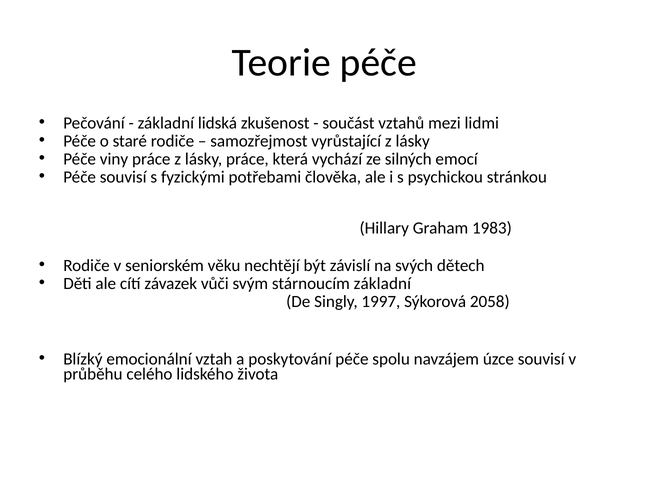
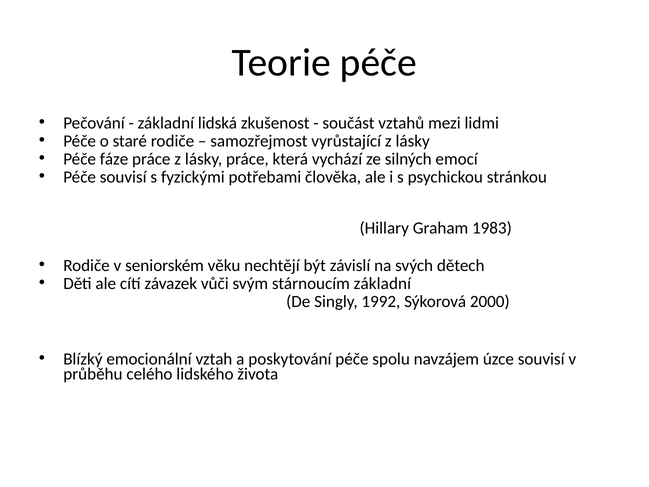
viny: viny -> fáze
1997: 1997 -> 1992
2058: 2058 -> 2000
